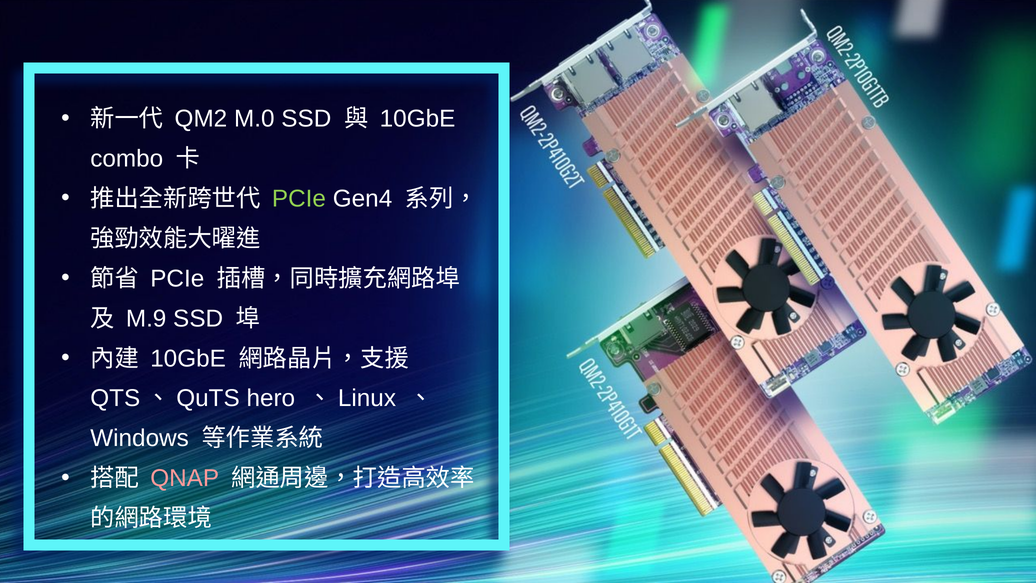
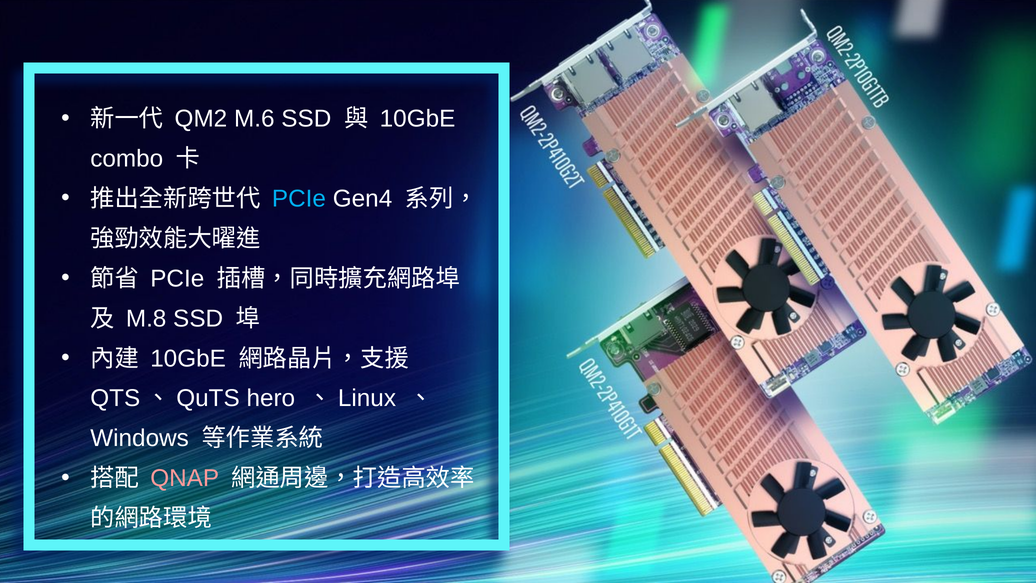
M.0: M.0 -> M.6
PCIe at (299, 199) colour: light green -> light blue
M.9: M.9 -> M.8
